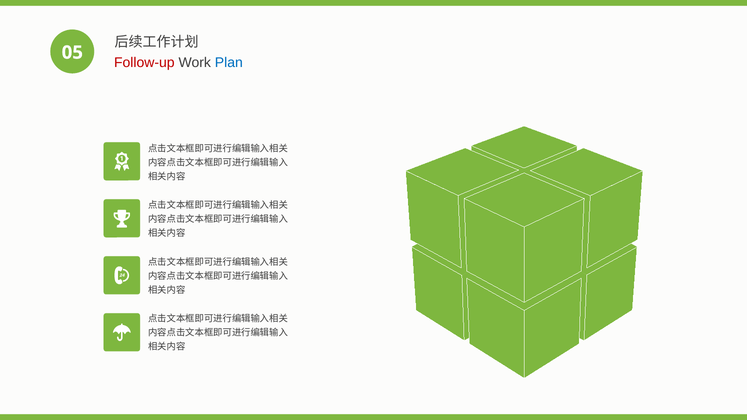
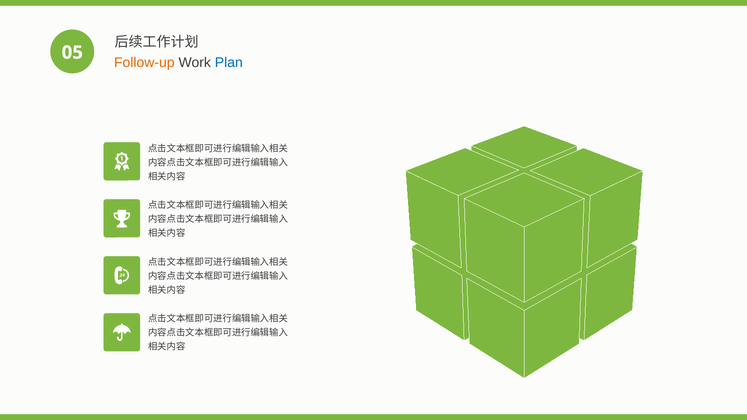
Follow-up colour: red -> orange
